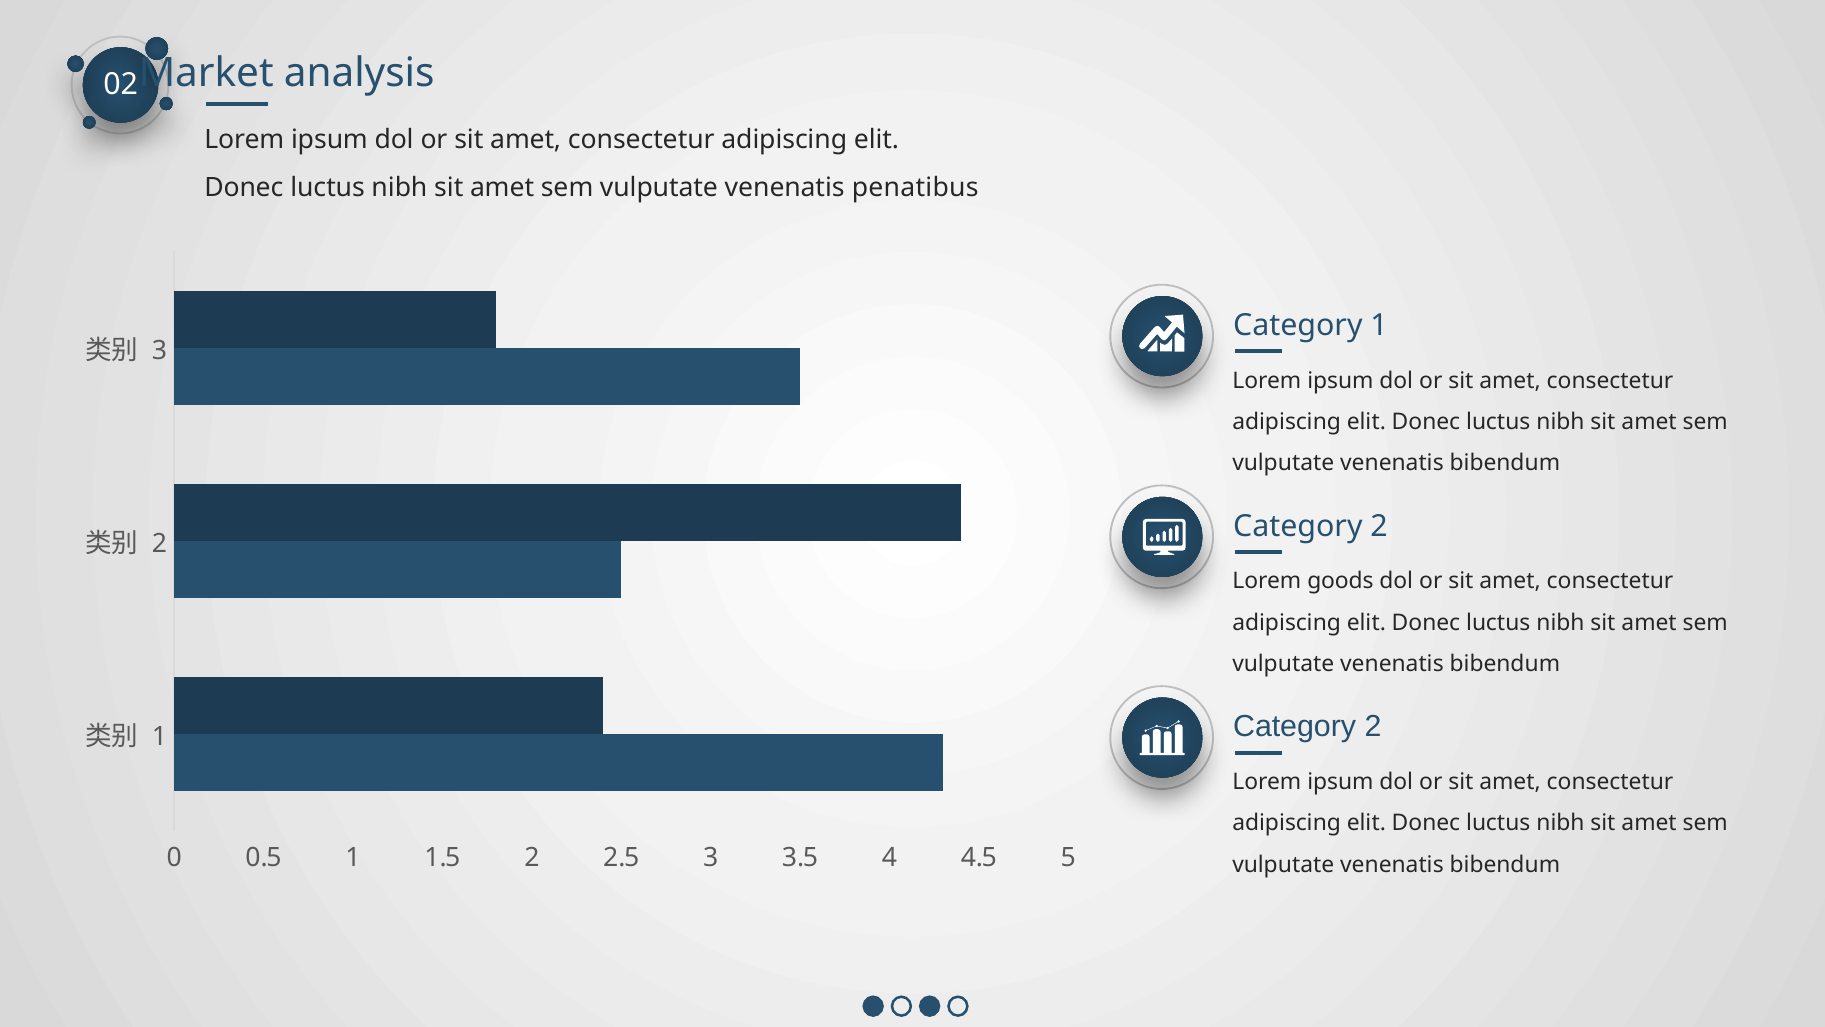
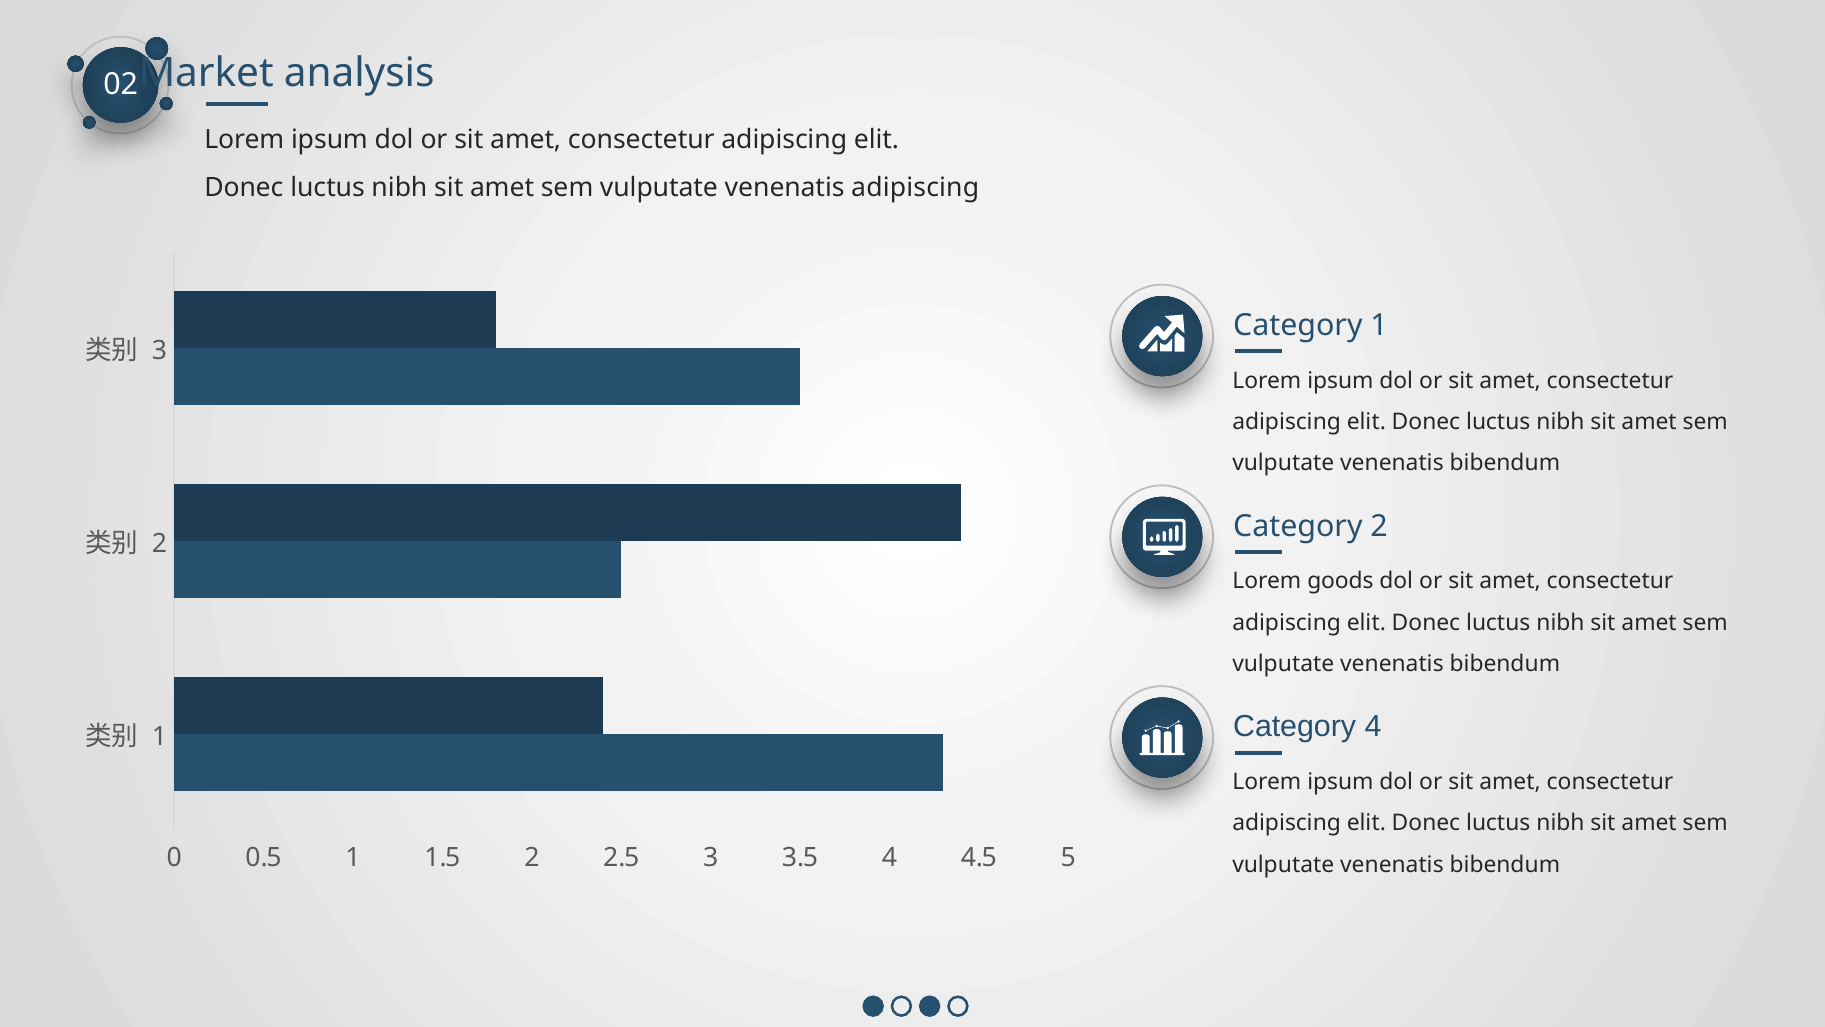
venenatis penatibus: penatibus -> adipiscing
2 at (1373, 727): 2 -> 4
